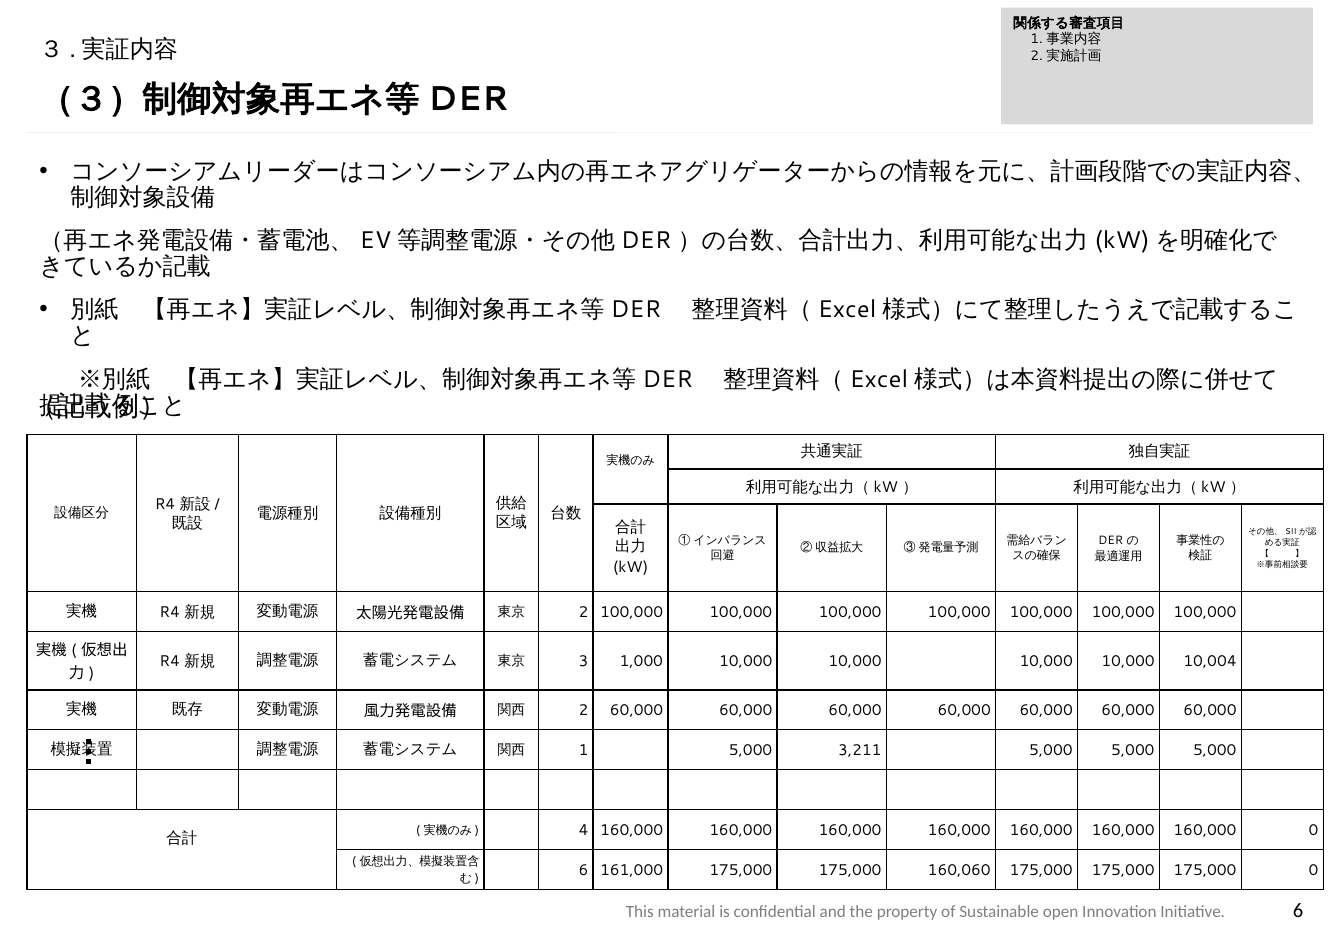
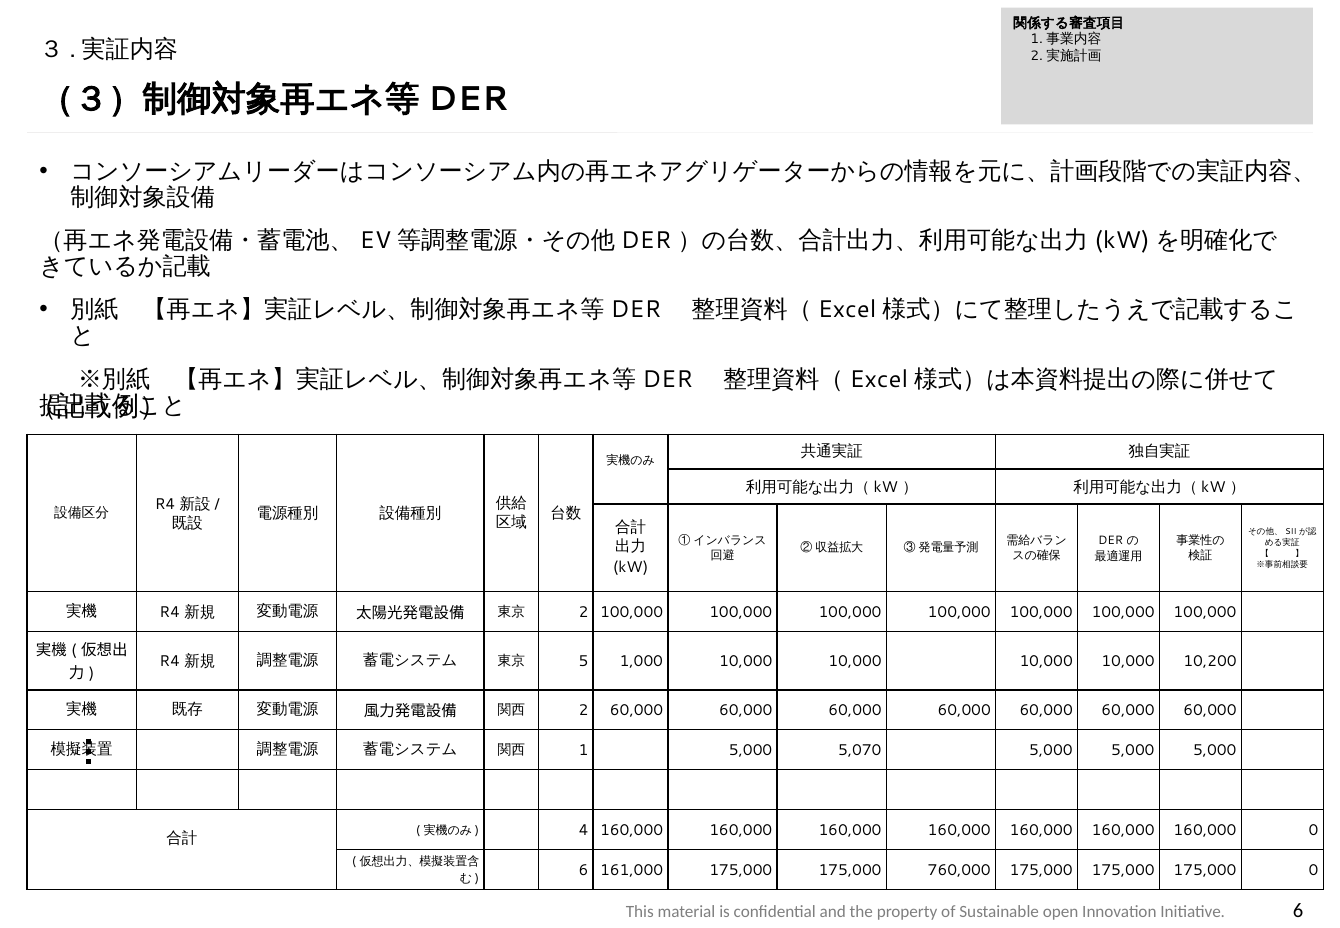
3: 3 -> 5
10,004: 10,004 -> 10,200
3,211: 3,211 -> 5,070
160,060: 160,060 -> 760,000
